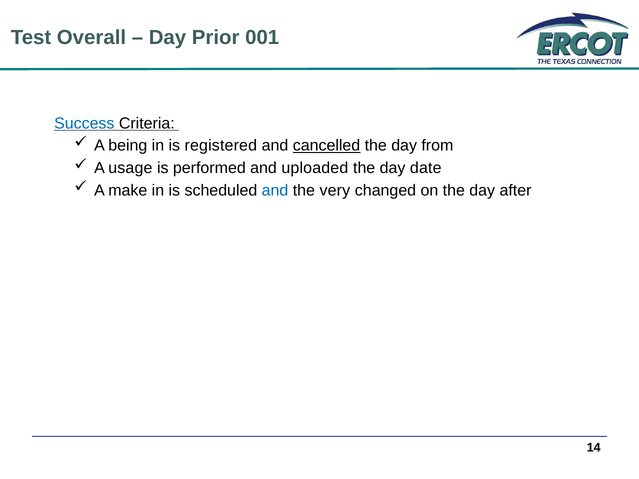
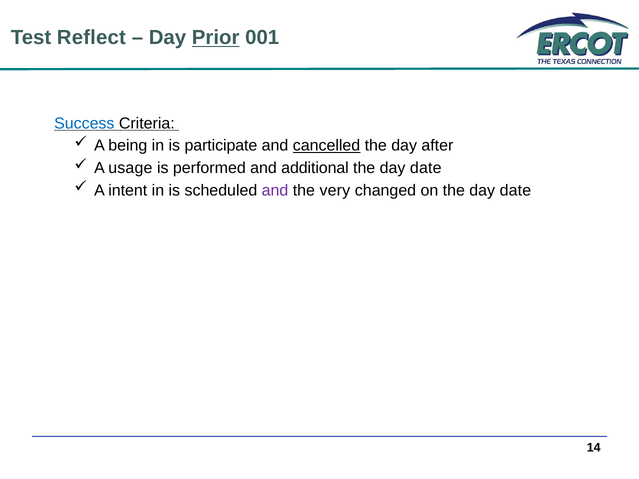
Overall: Overall -> Reflect
Prior underline: none -> present
registered: registered -> participate
from: from -> after
uploaded: uploaded -> additional
make: make -> intent
and at (275, 190) colour: blue -> purple
on the day after: after -> date
